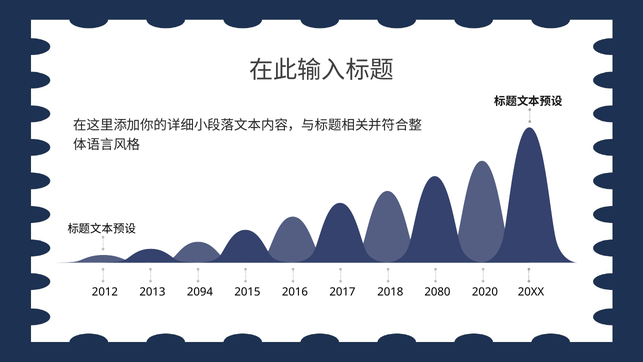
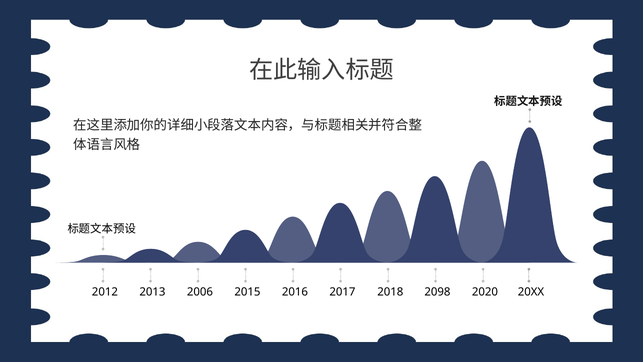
2094: 2094 -> 2006
2080: 2080 -> 2098
